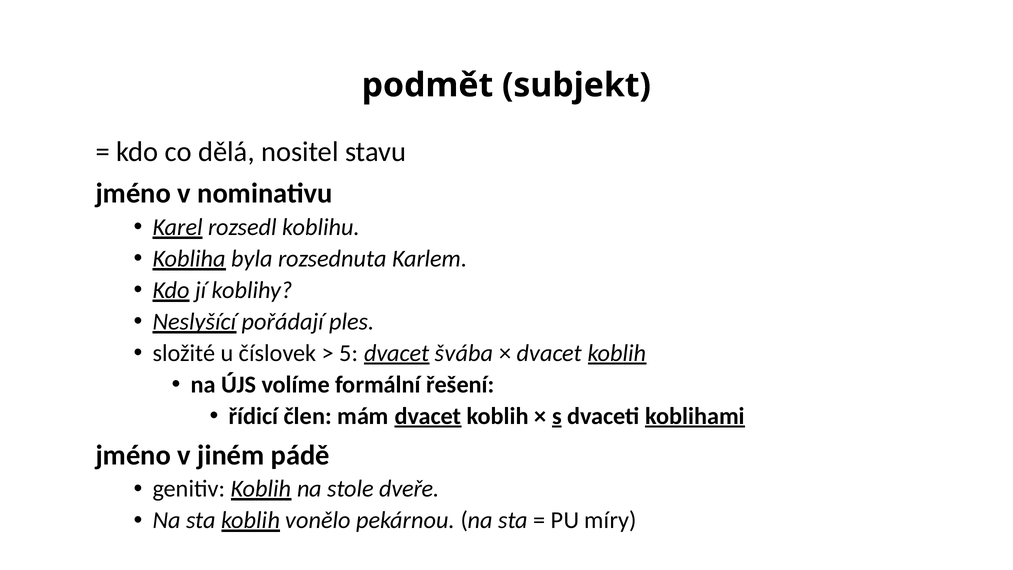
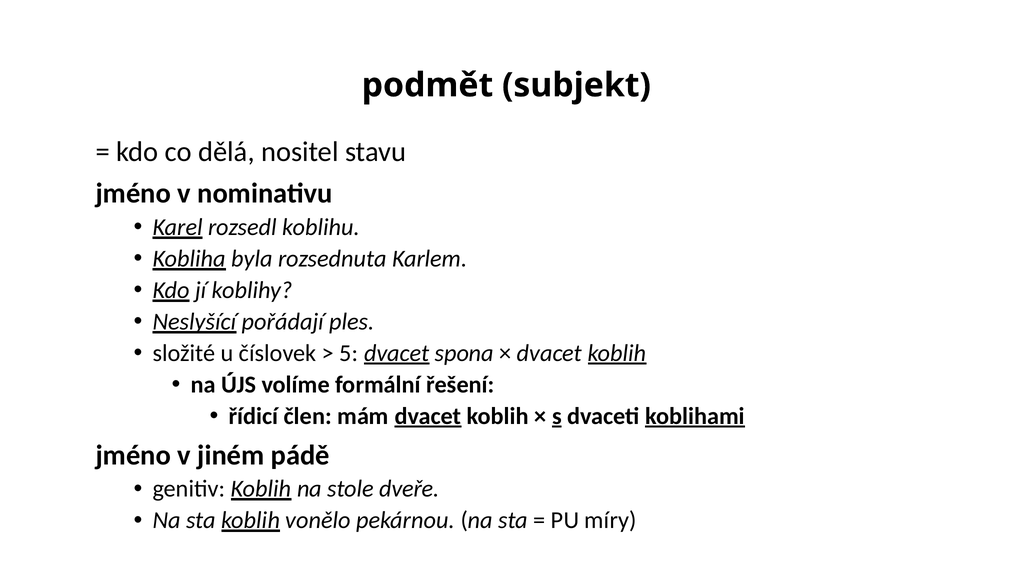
švába: švába -> spona
